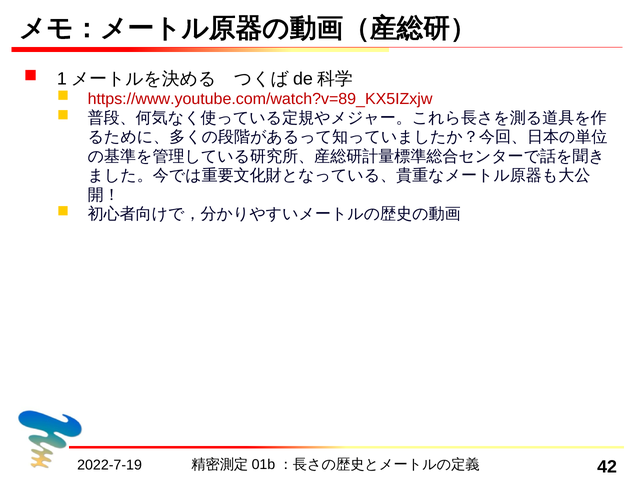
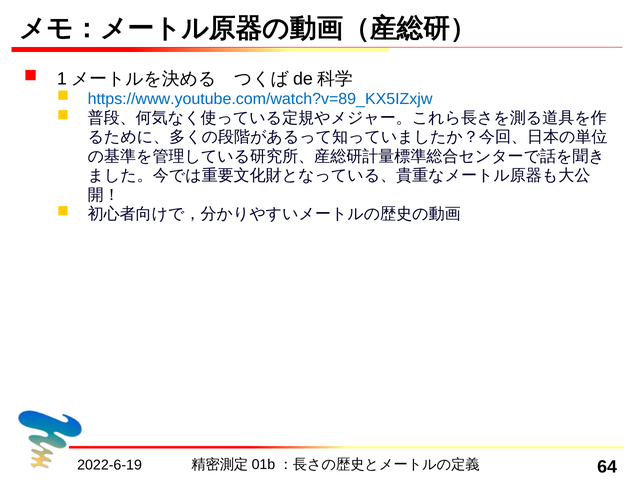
https://www.youtube.com/watch?v=89_KX5IZxjw colour: red -> blue
2022-7-19: 2022-7-19 -> 2022-6-19
42: 42 -> 64
